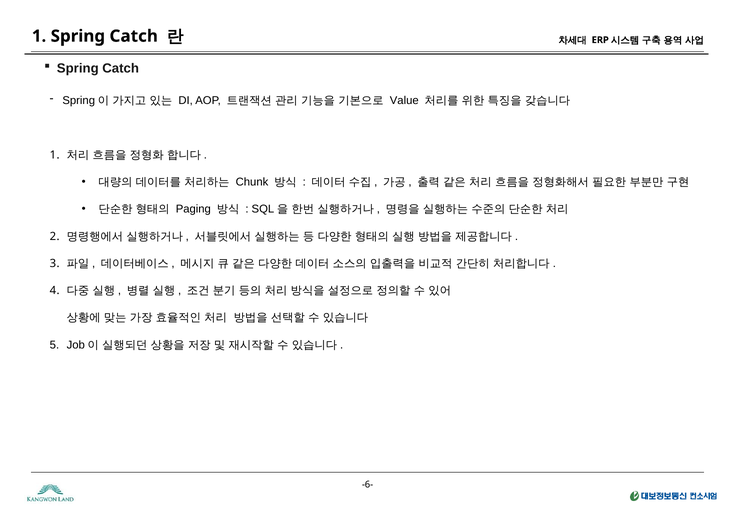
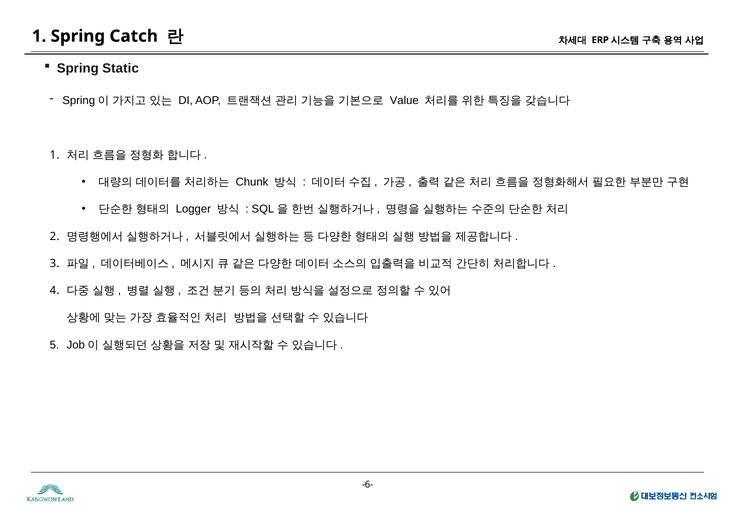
Catch at (121, 69): Catch -> Static
Paging: Paging -> Logger
